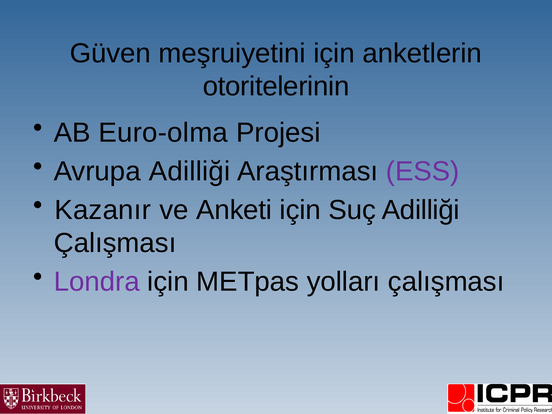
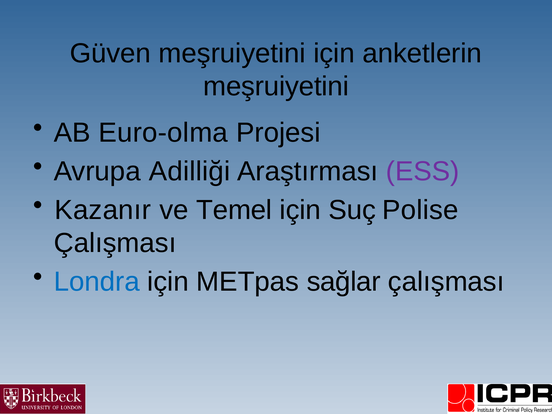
otoritelerinin at (276, 86): otoritelerinin -> meşruiyetini
Anketi: Anketi -> Temel
Suç Adilliği: Adilliği -> Polise
Londra colour: purple -> blue
yolları: yolları -> sağlar
